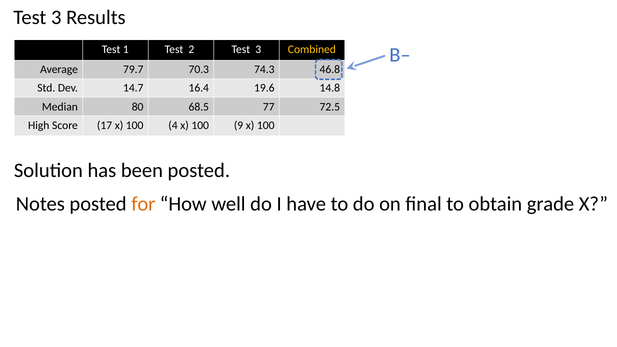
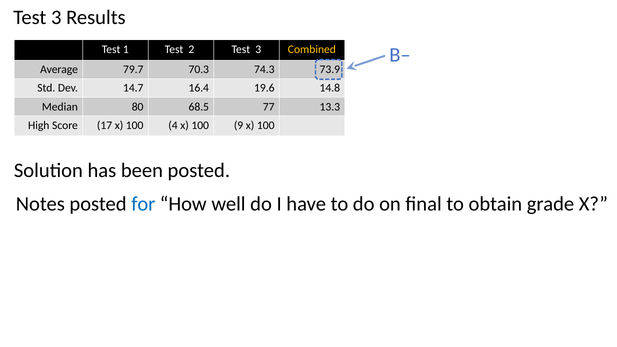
46.8: 46.8 -> 73.9
72.5: 72.5 -> 13.3
for colour: orange -> blue
